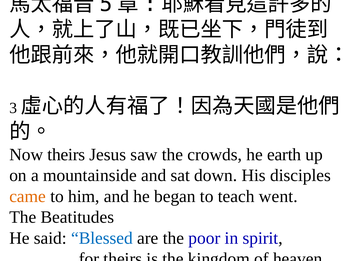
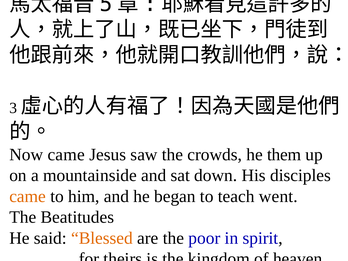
Now theirs: theirs -> came
earth: earth -> them
Blessed colour: blue -> orange
